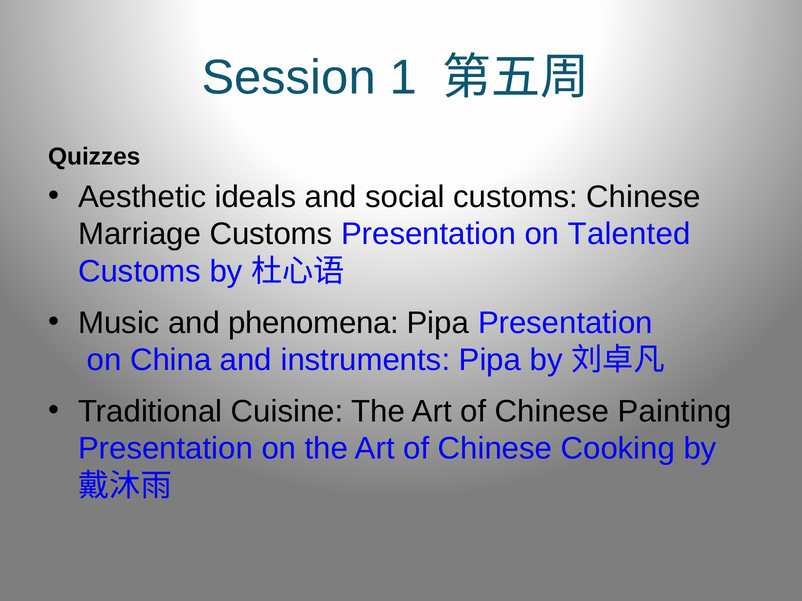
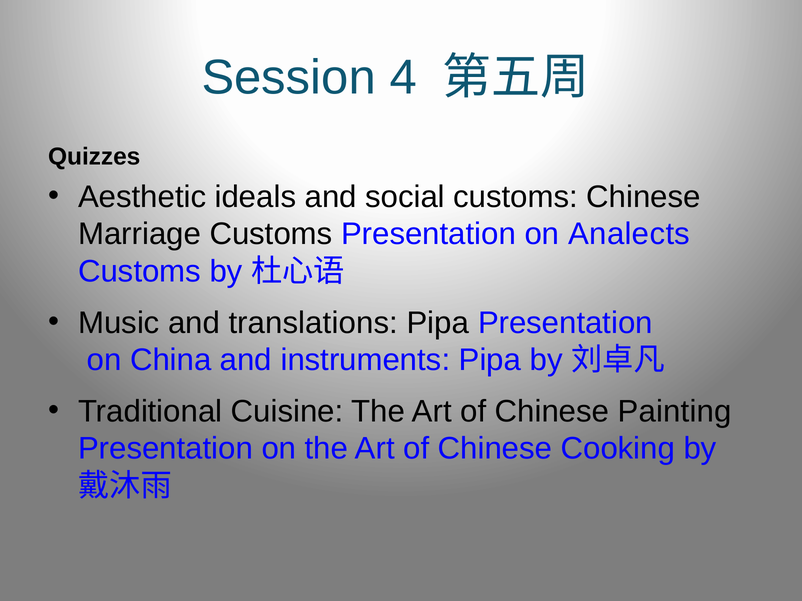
1: 1 -> 4
Talented: Talented -> Analects
phenomena: phenomena -> translations
